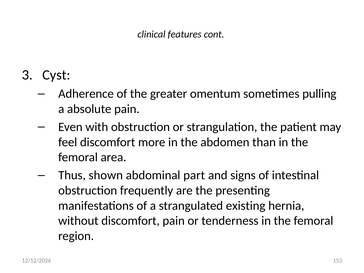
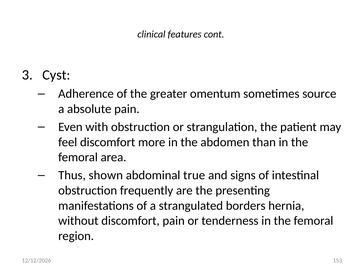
pulling: pulling -> source
part: part -> true
existing: existing -> borders
